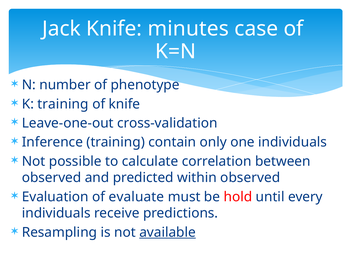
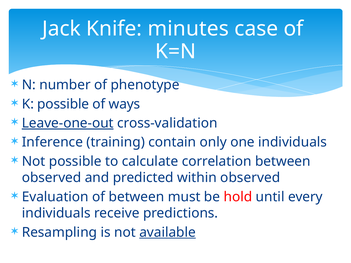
K training: training -> possible
of knife: knife -> ways
Leave-one-out underline: none -> present
of evaluate: evaluate -> between
